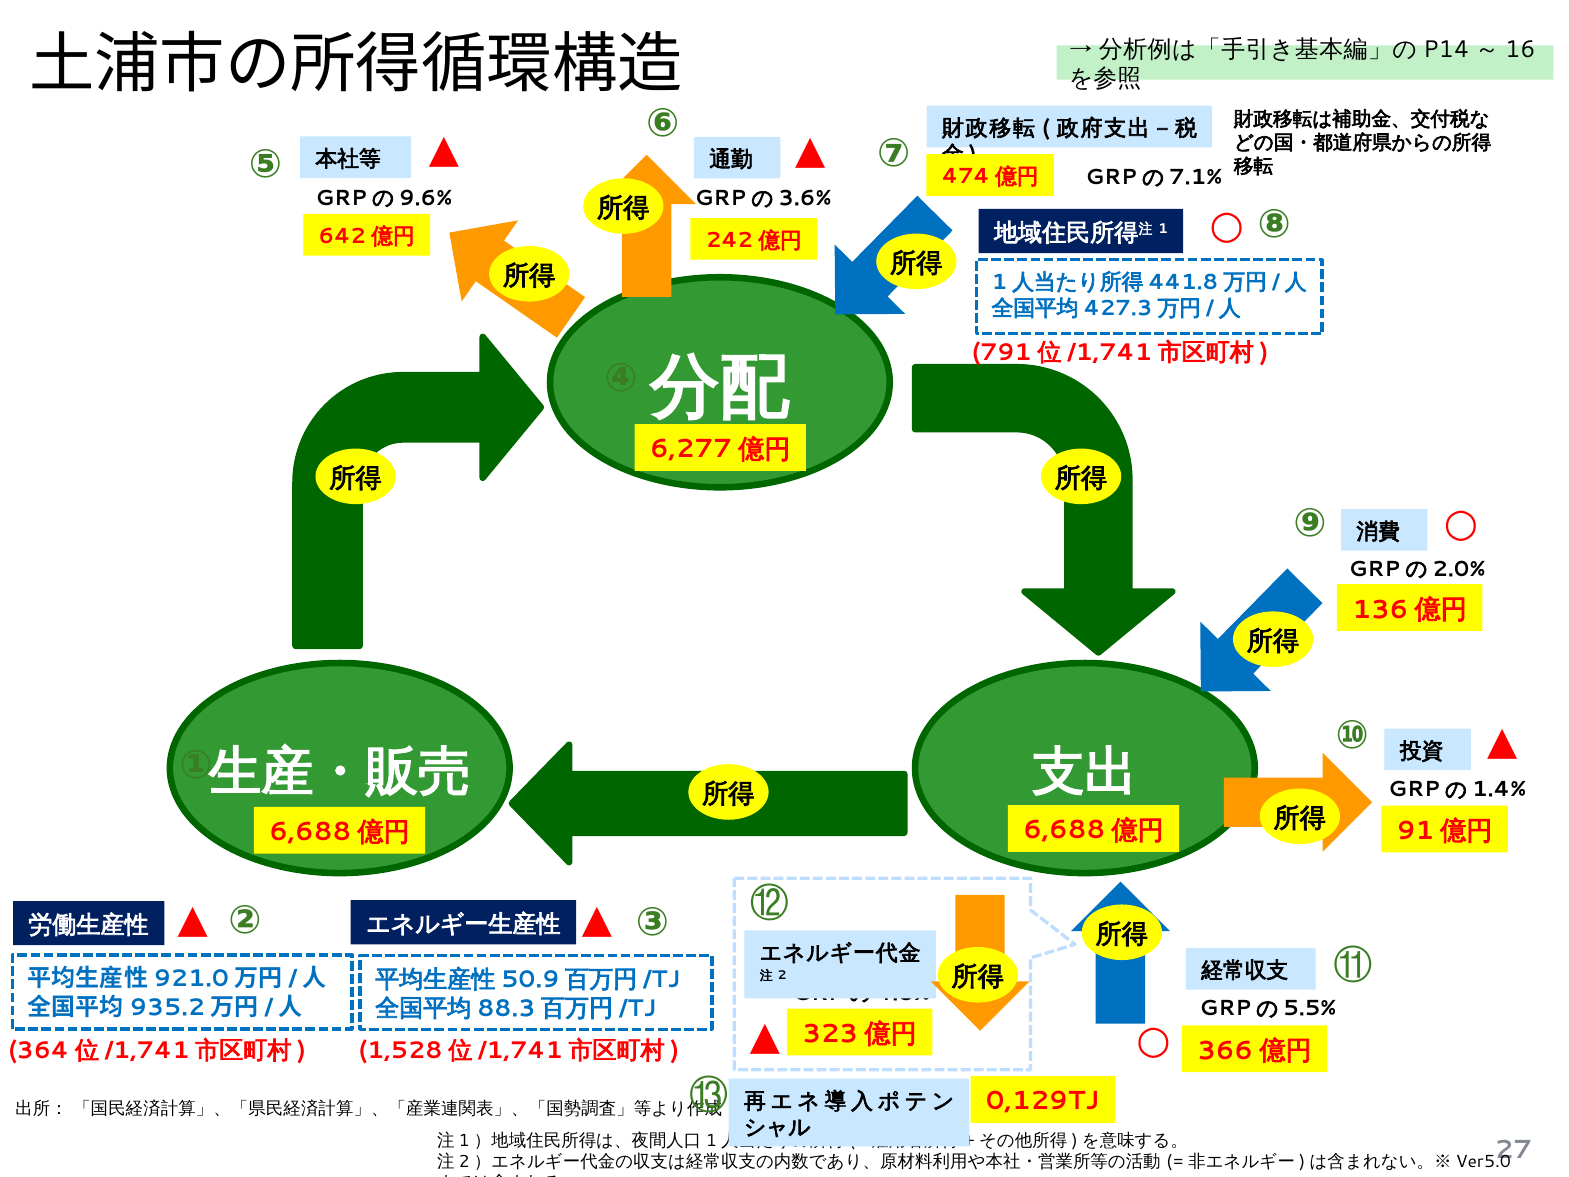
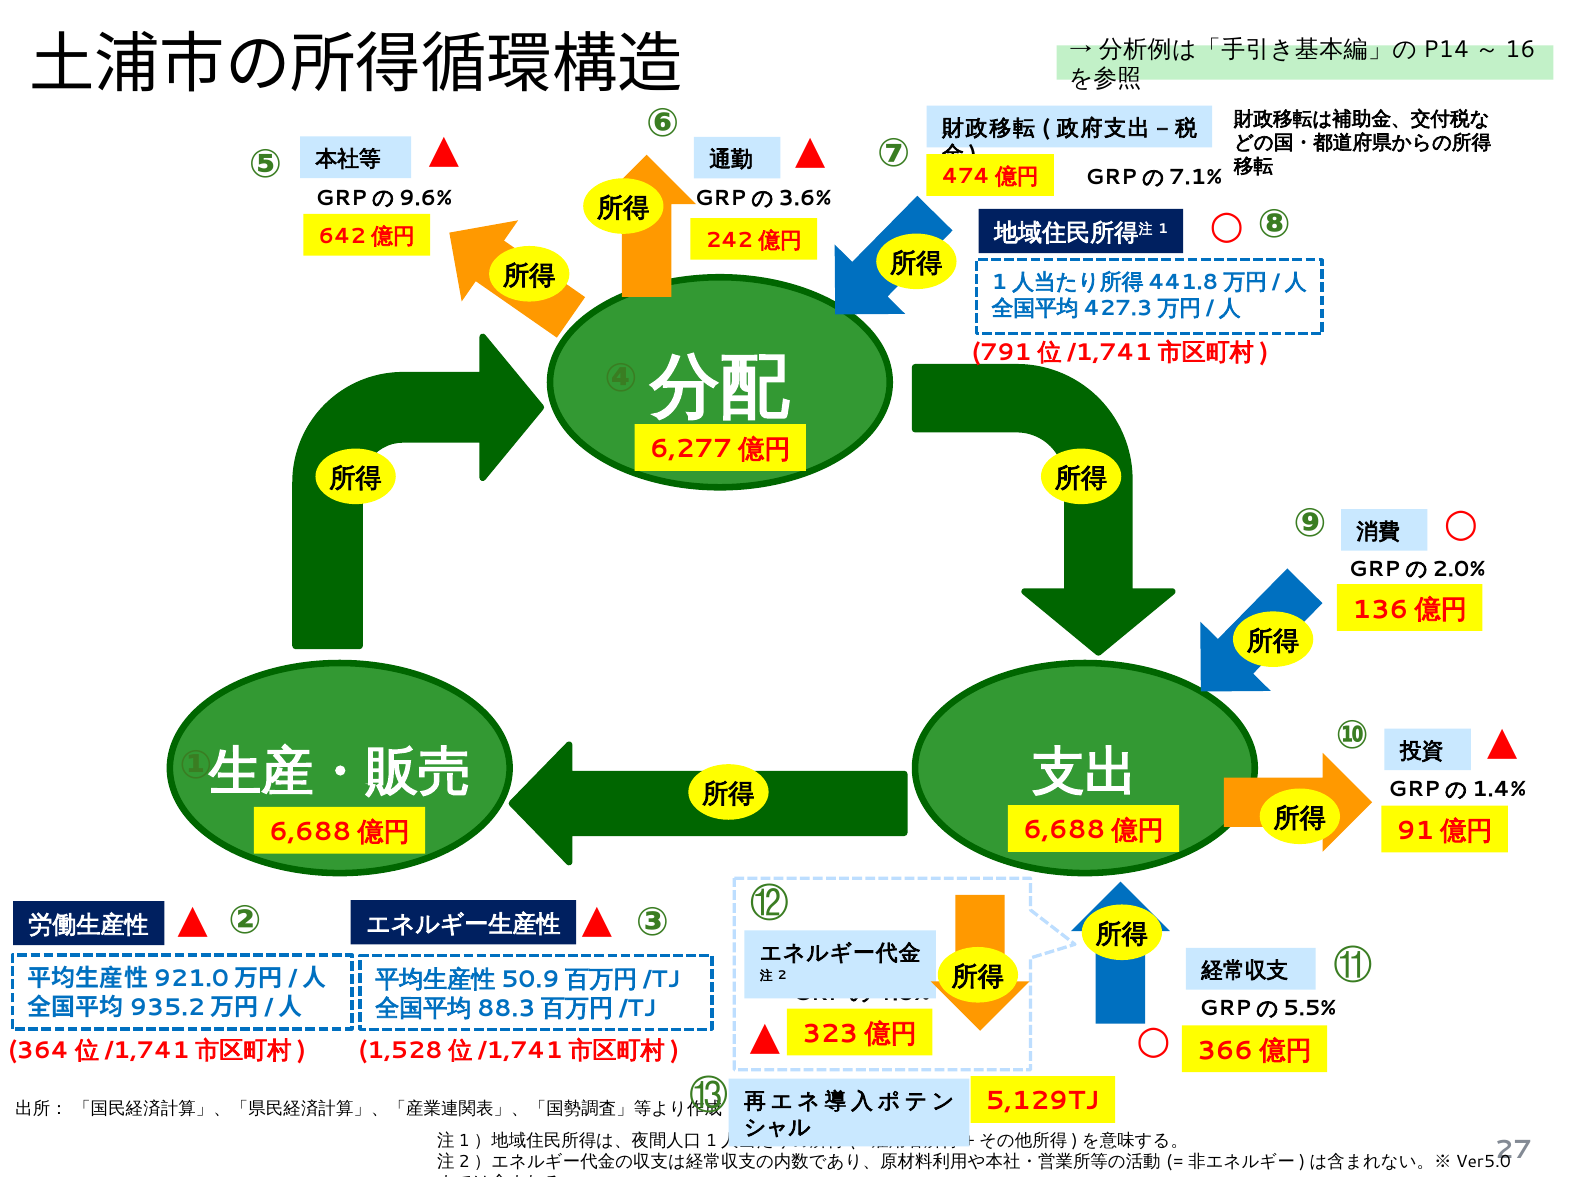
0,129TJ: 0,129TJ -> 5,129TJ
